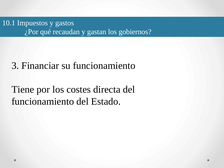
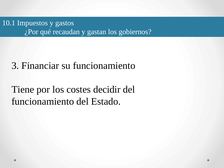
directa: directa -> decidir
